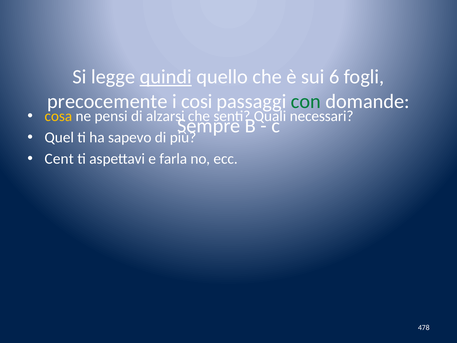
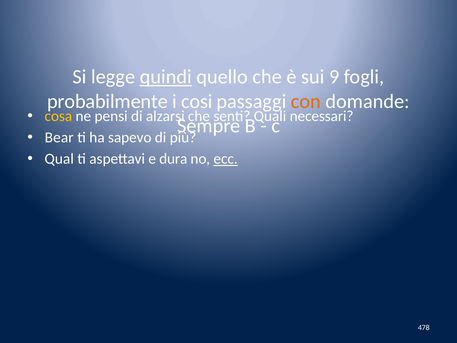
6: 6 -> 9
precocemente: precocemente -> probabilmente
con colour: green -> orange
Quel: Quel -> Bear
Cent: Cent -> Qual
farla: farla -> dura
ecc underline: none -> present
